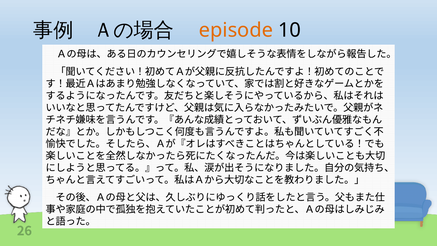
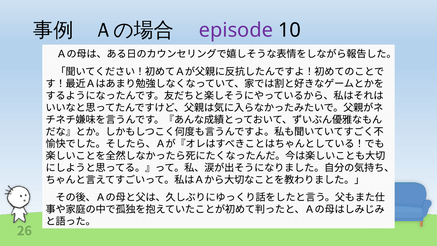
episode colour: orange -> purple
